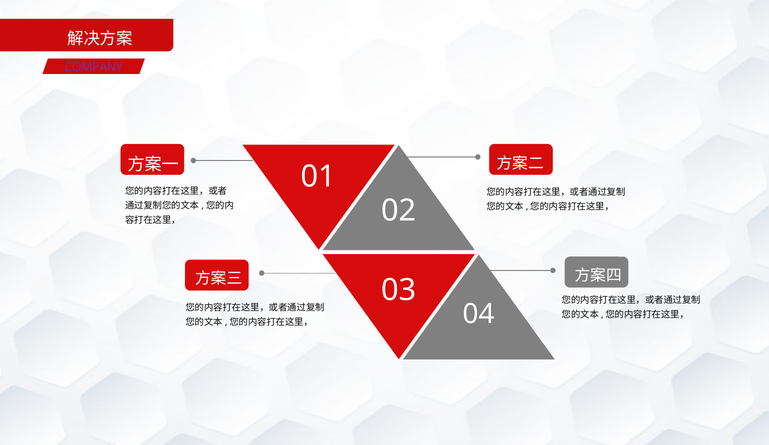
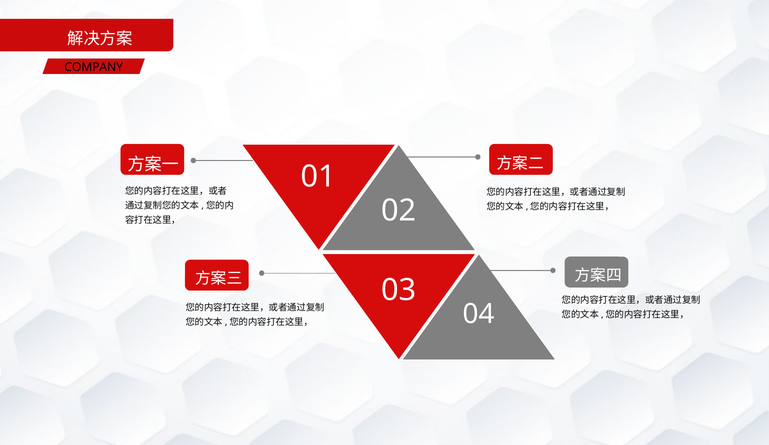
COMPANY colour: purple -> black
